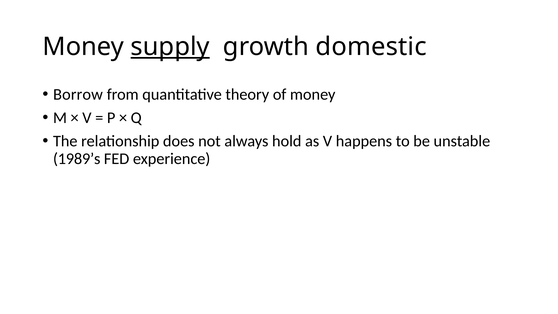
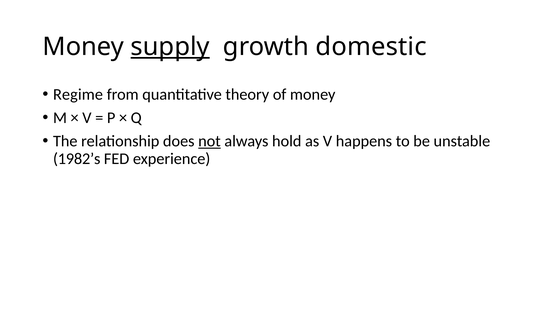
Borrow: Borrow -> Regime
not underline: none -> present
1989’s: 1989’s -> 1982’s
